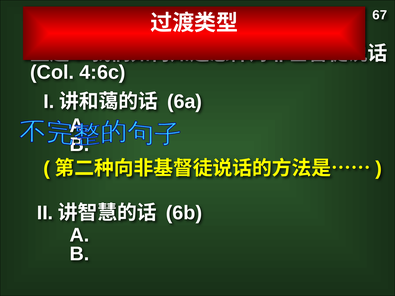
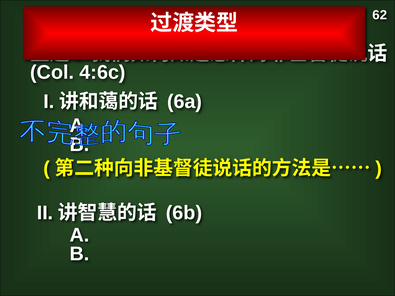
67: 67 -> 62
